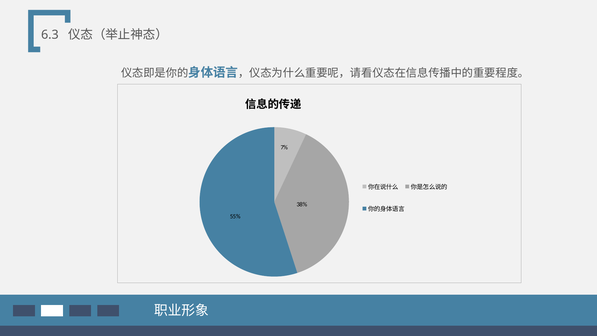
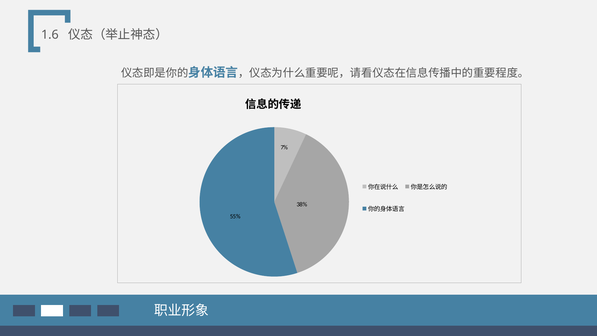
6.3: 6.3 -> 1.6
